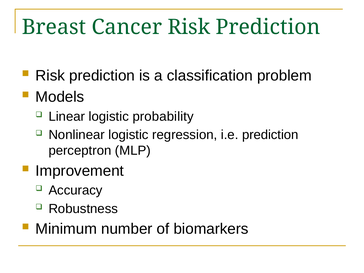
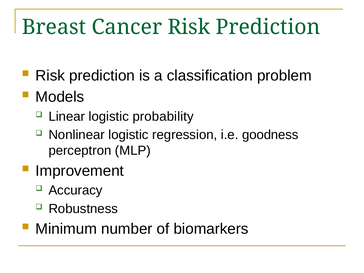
i.e prediction: prediction -> goodness
